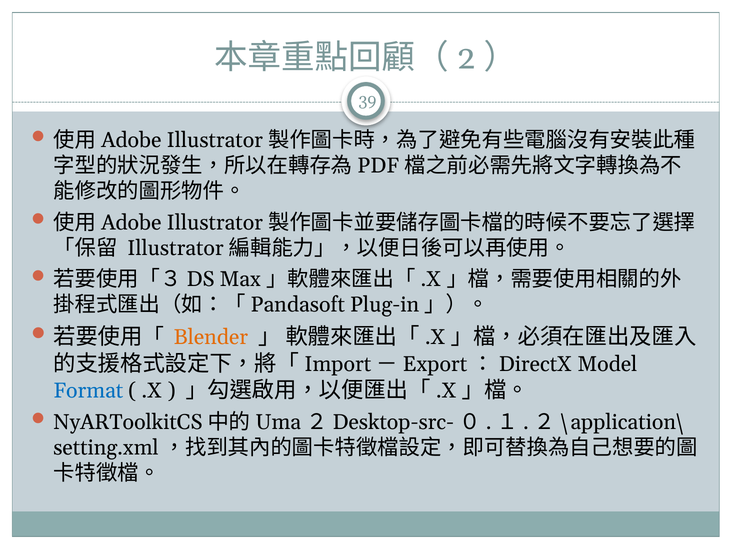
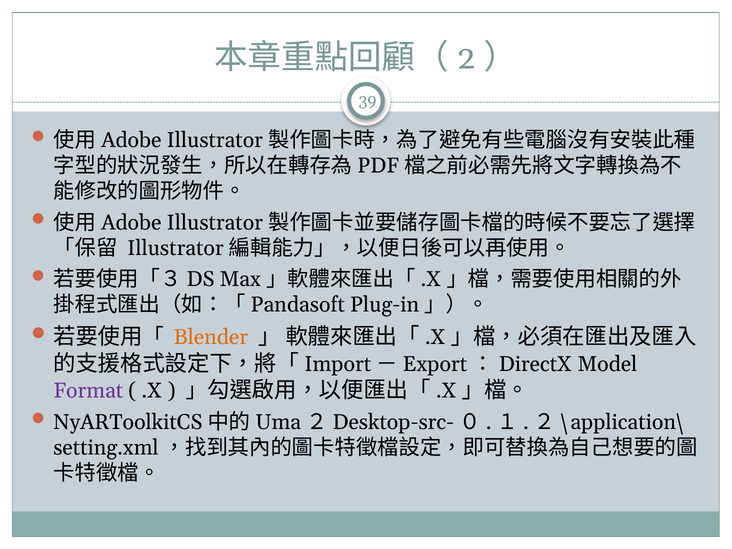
Format colour: blue -> purple
